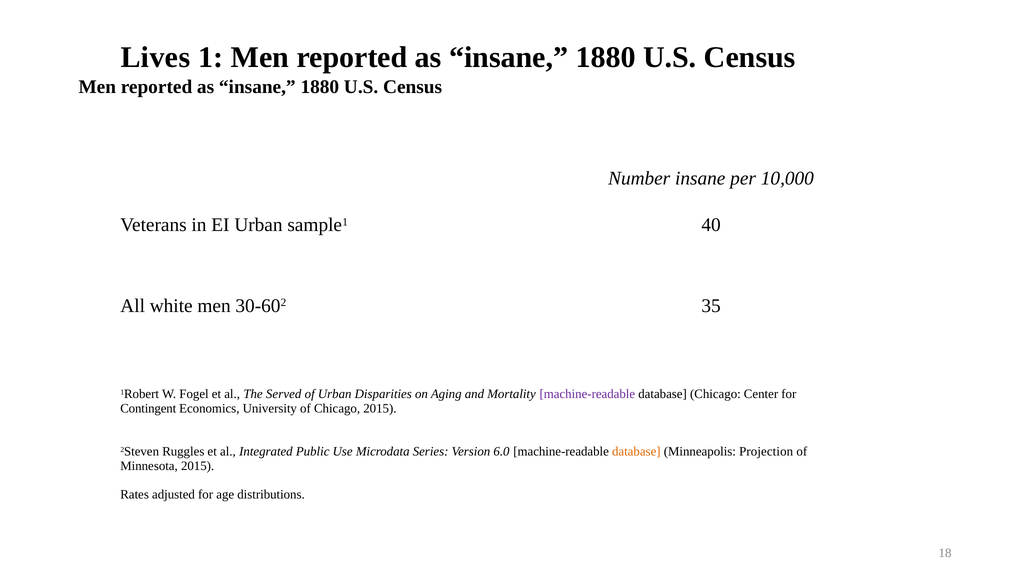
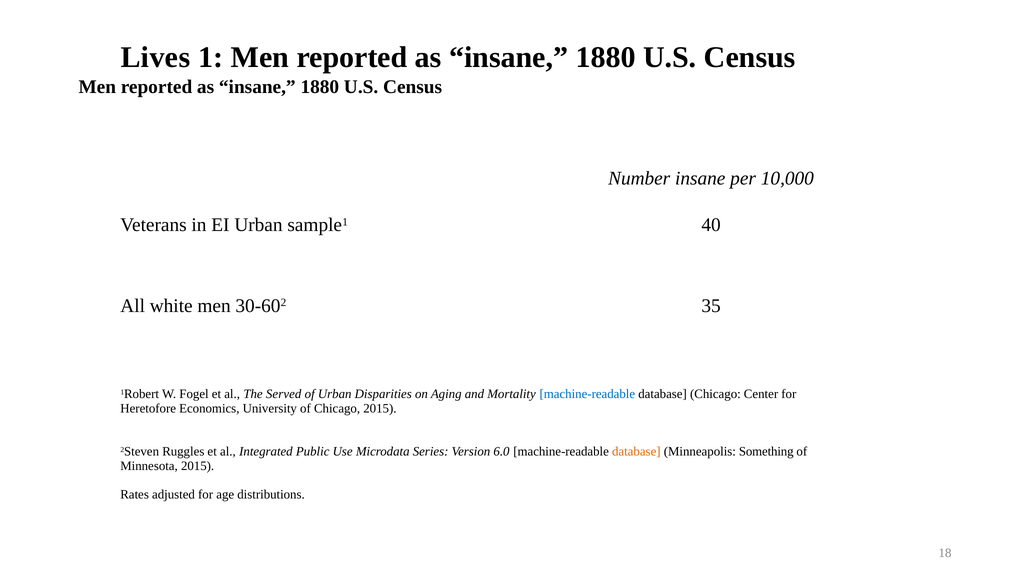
machine-readable at (587, 394) colour: purple -> blue
Contingent: Contingent -> Heretofore
Projection: Projection -> Something
